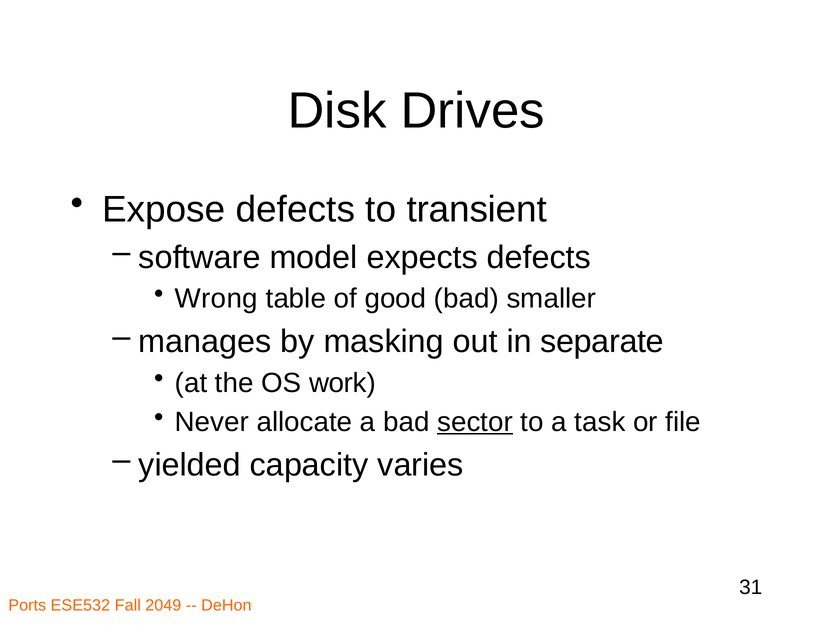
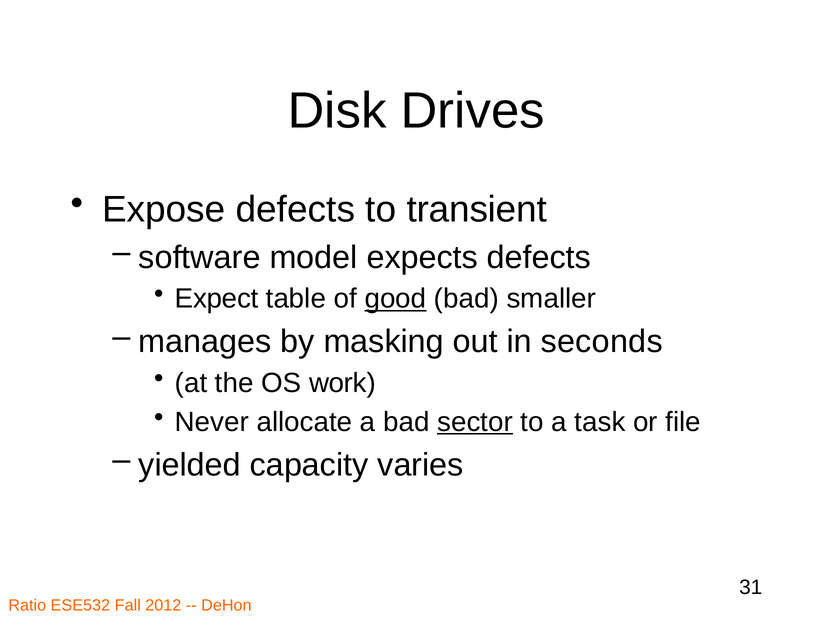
Wrong: Wrong -> Expect
good underline: none -> present
separate: separate -> seconds
Ports: Ports -> Ratio
2049: 2049 -> 2012
